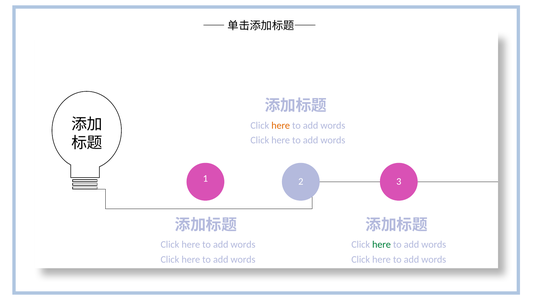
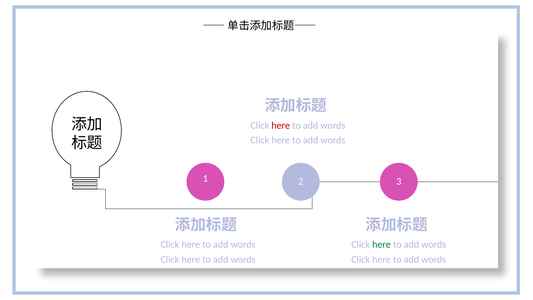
here at (281, 125) colour: orange -> red
